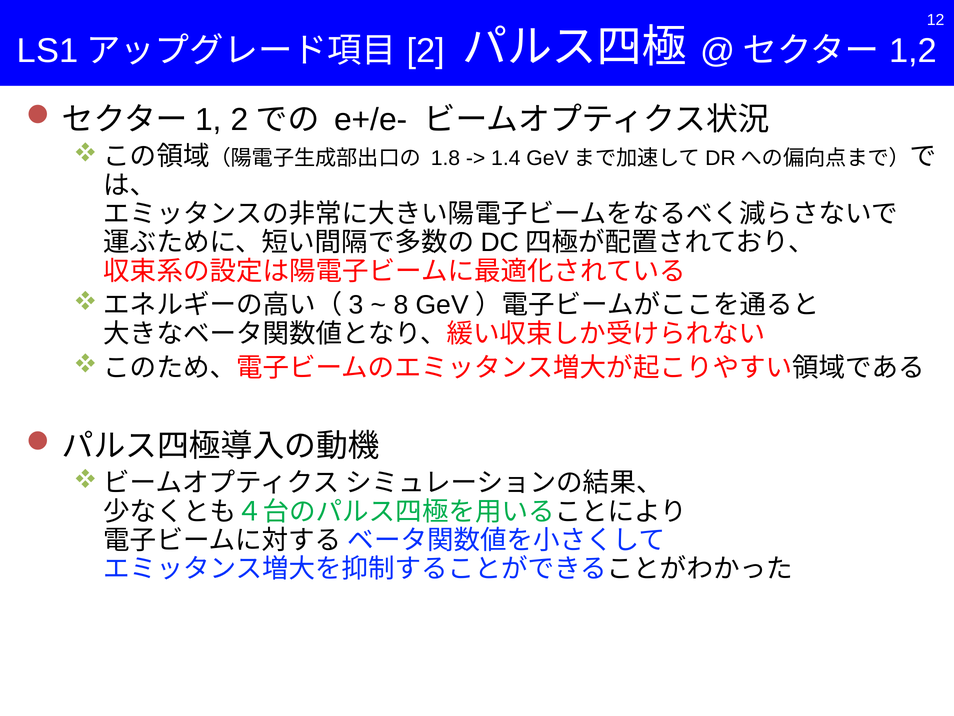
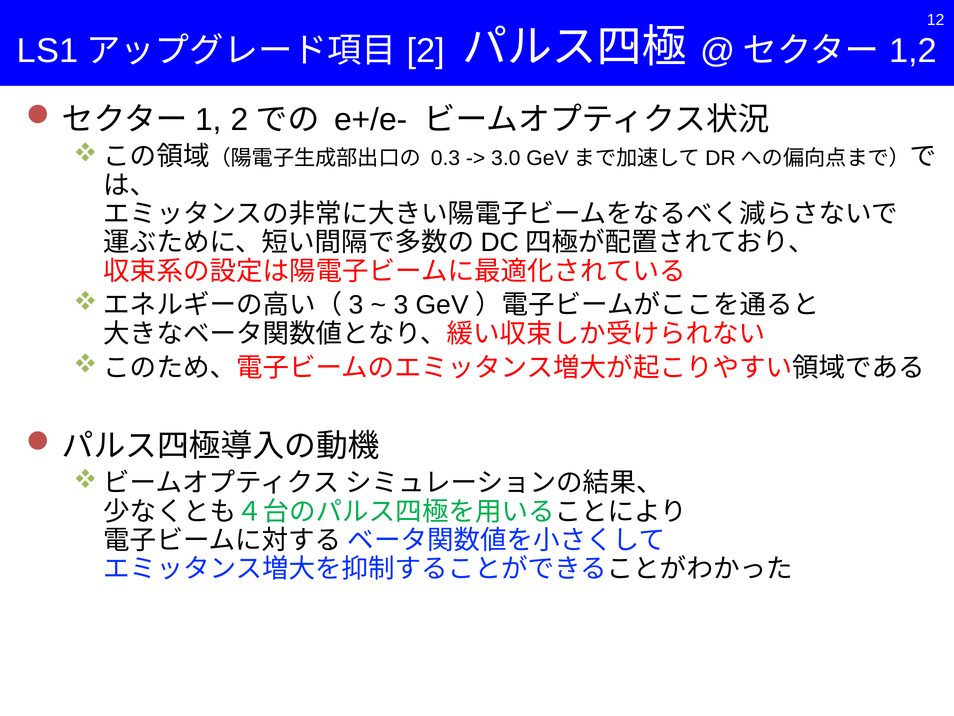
1.8: 1.8 -> 0.3
1.4: 1.4 -> 3.0
8: 8 -> 3
